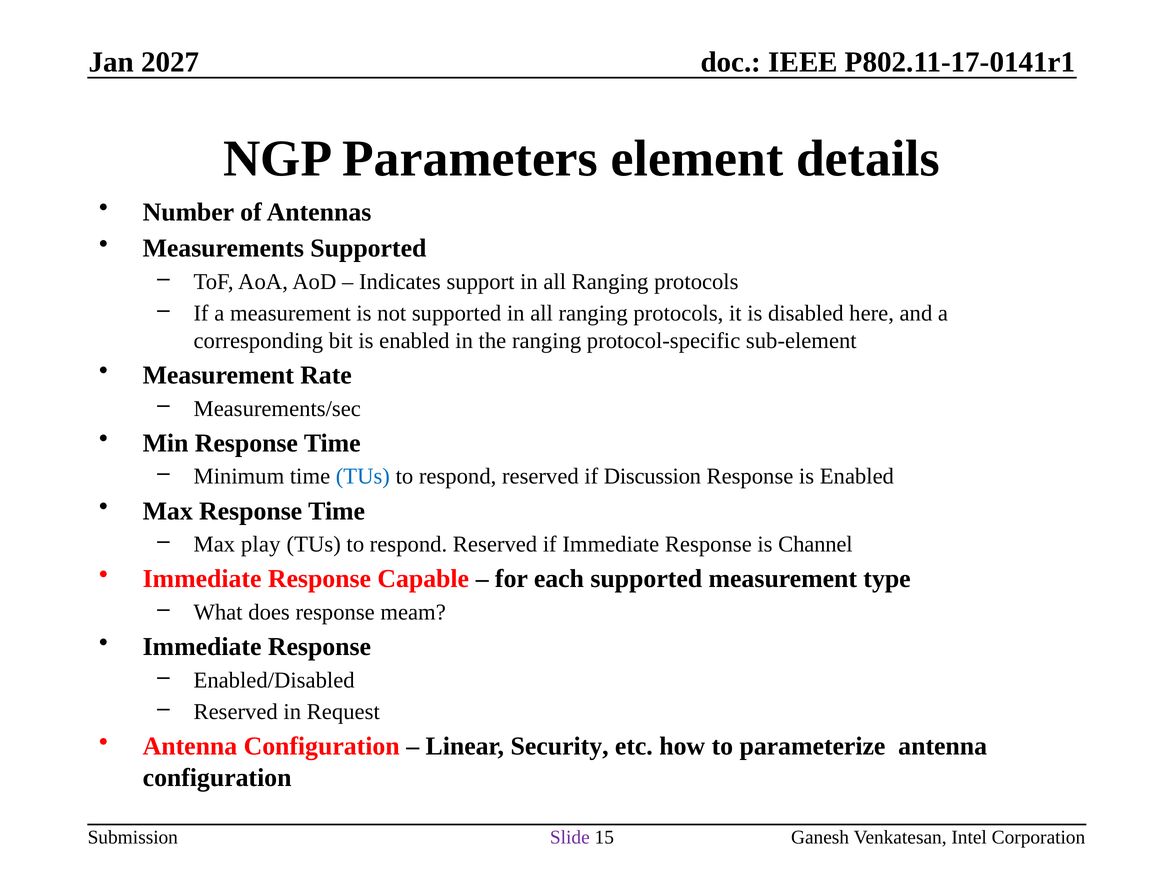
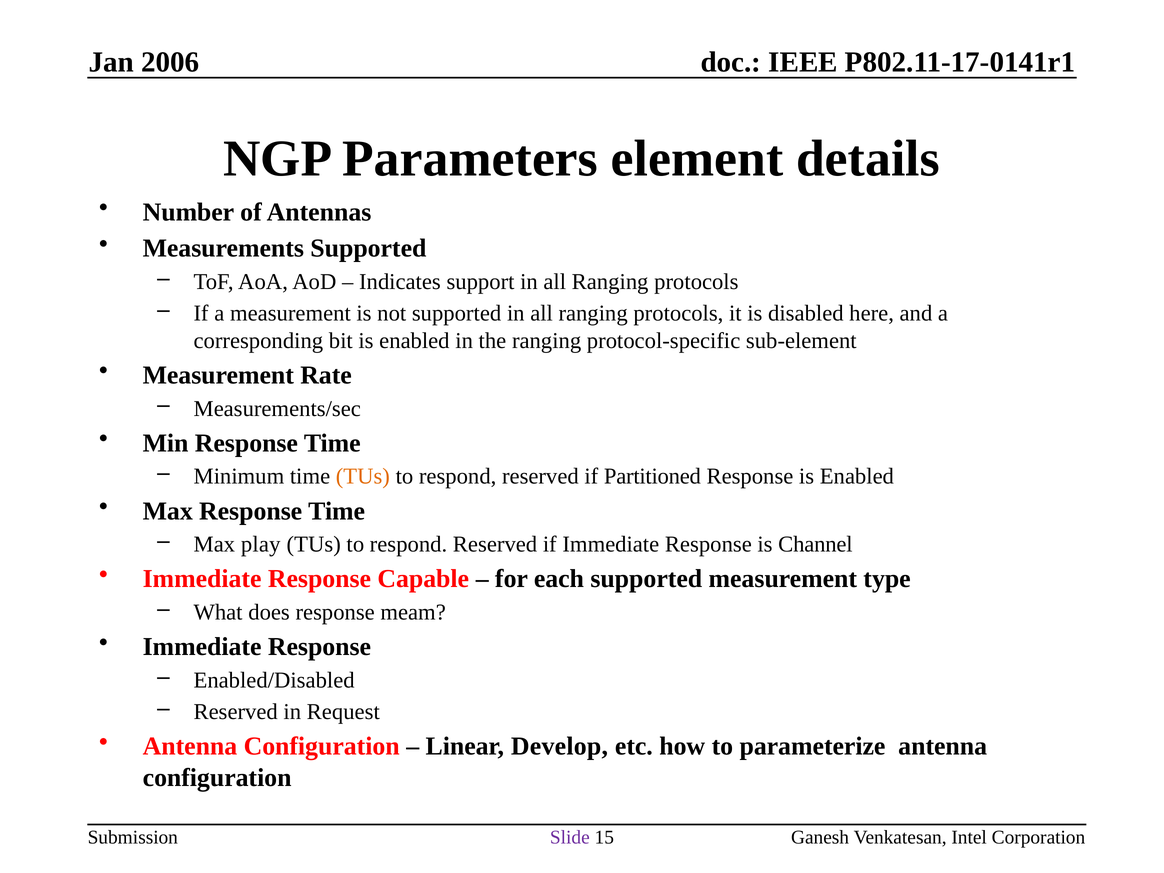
2027: 2027 -> 2006
TUs at (363, 477) colour: blue -> orange
Discussion: Discussion -> Partitioned
Security: Security -> Develop
